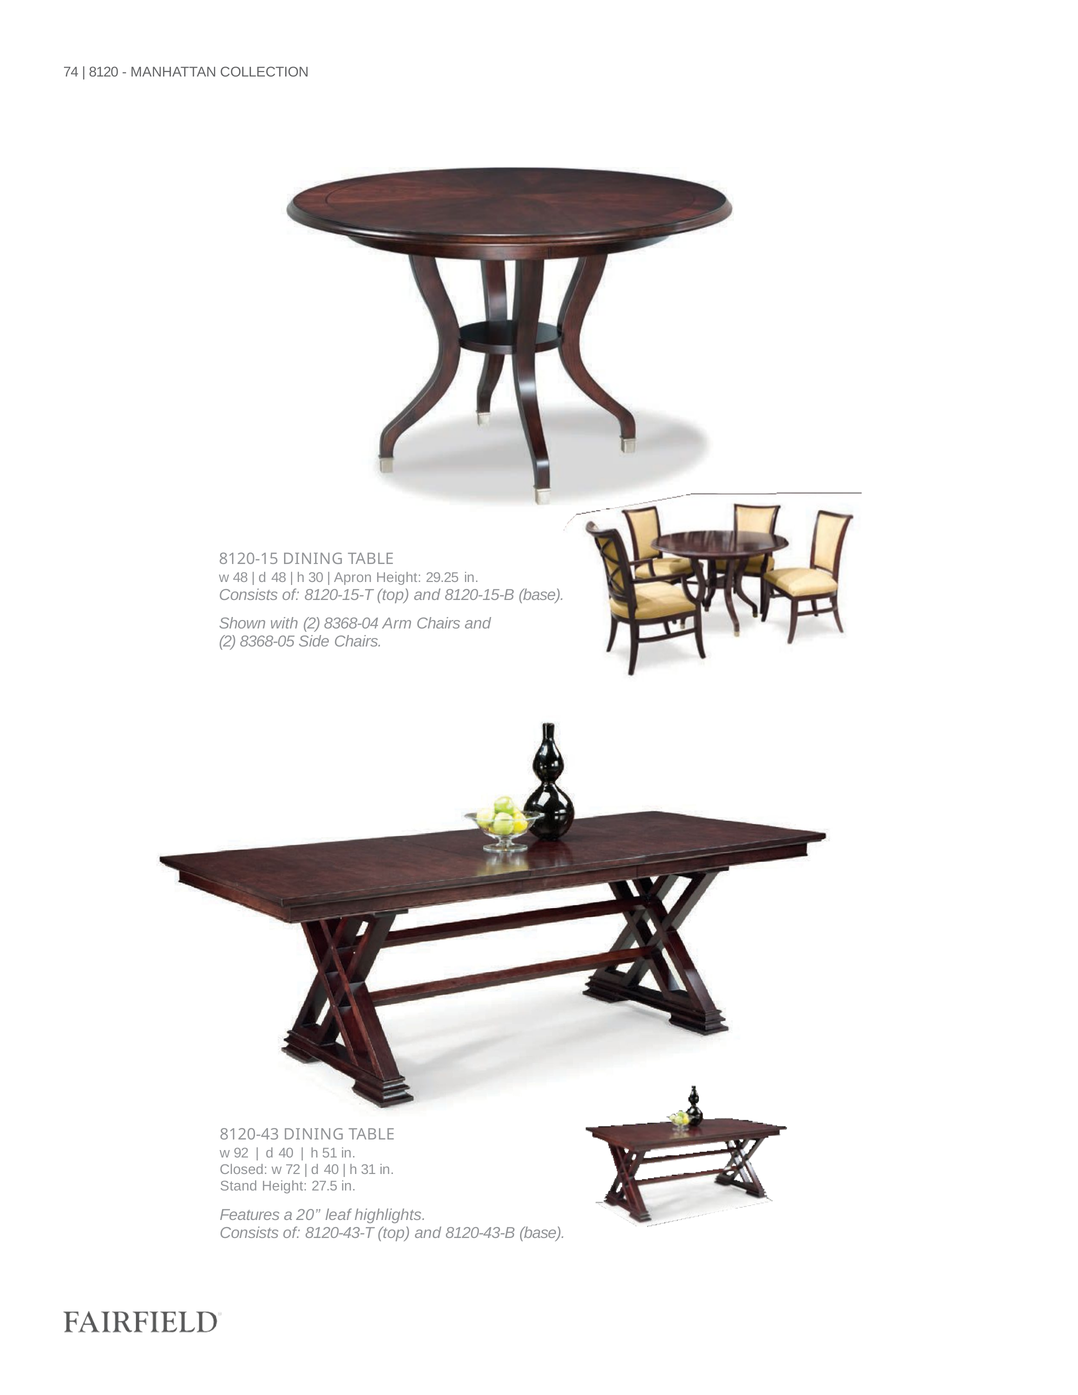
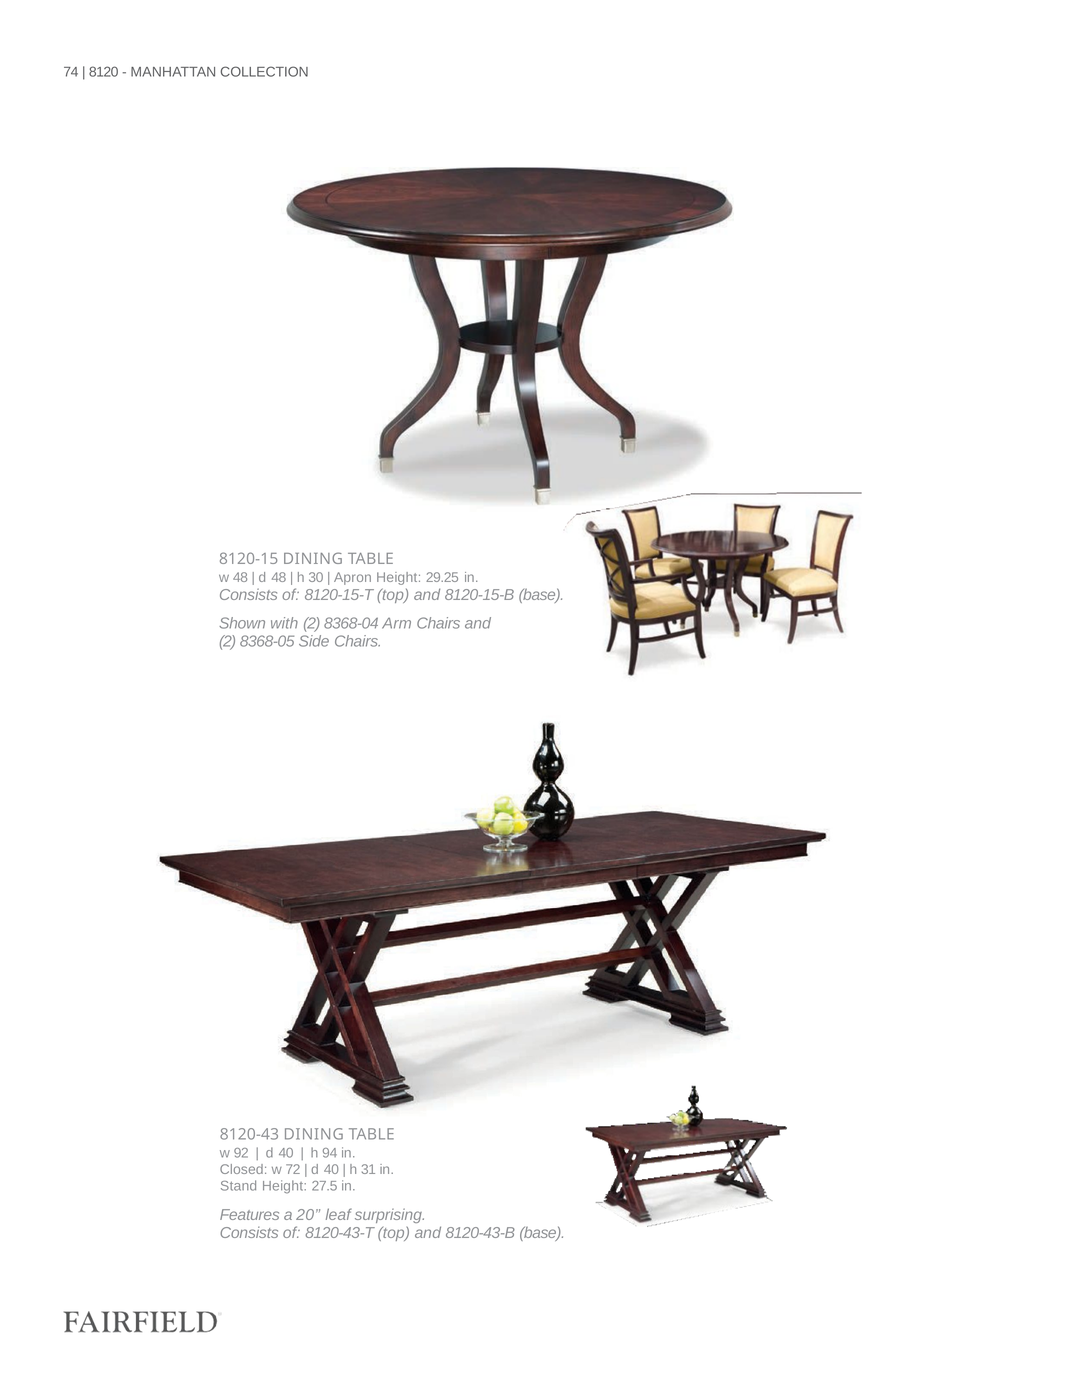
51: 51 -> 94
highlights: highlights -> surprising
